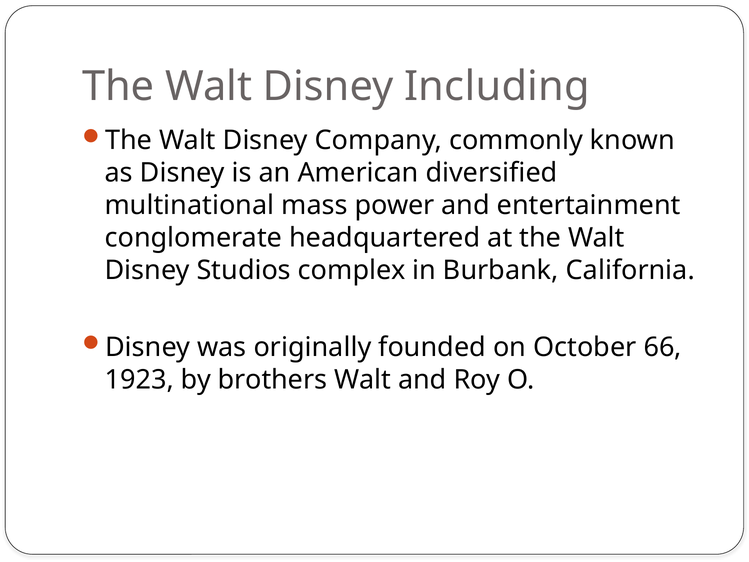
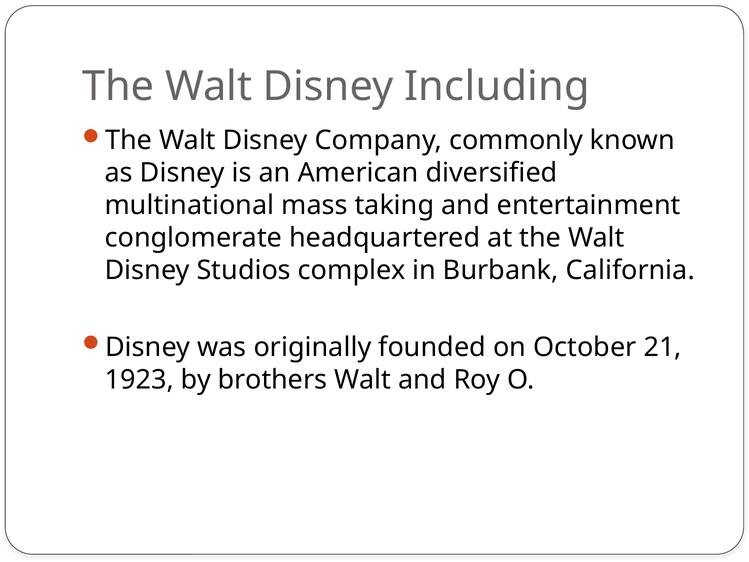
power: power -> taking
66: 66 -> 21
